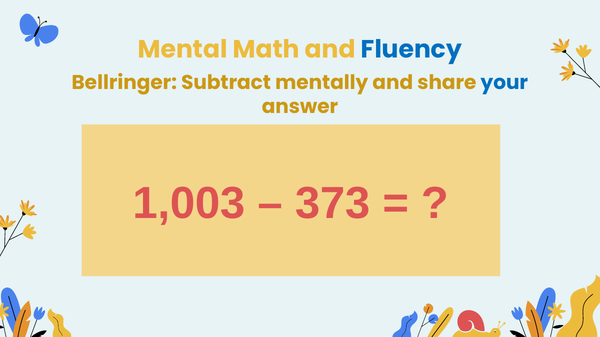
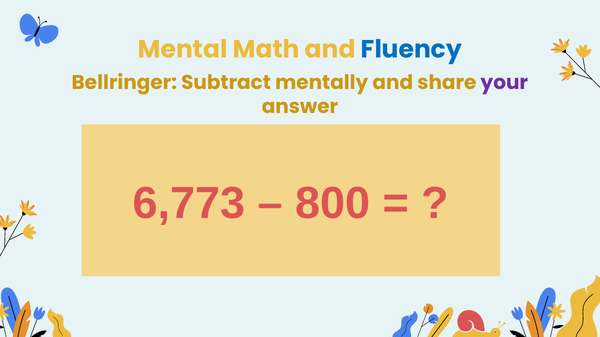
your colour: blue -> purple
1,003: 1,003 -> 6,773
373: 373 -> 800
